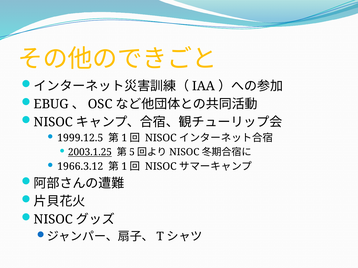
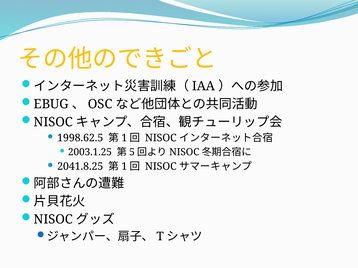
1999.12.5: 1999.12.5 -> 1998.62.5
2003.1.25 underline: present -> none
1966.3.12: 1966.3.12 -> 2041.8.25
